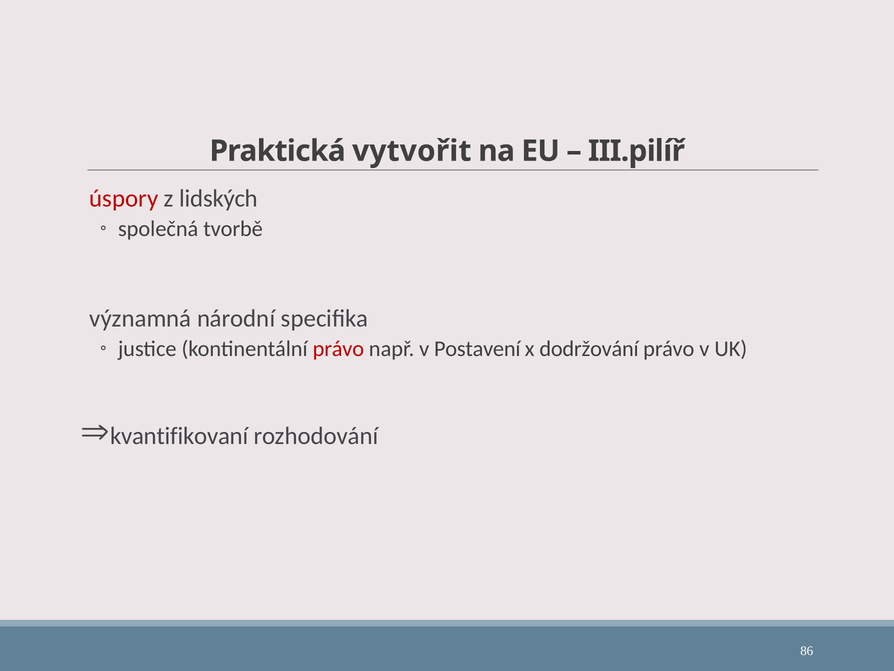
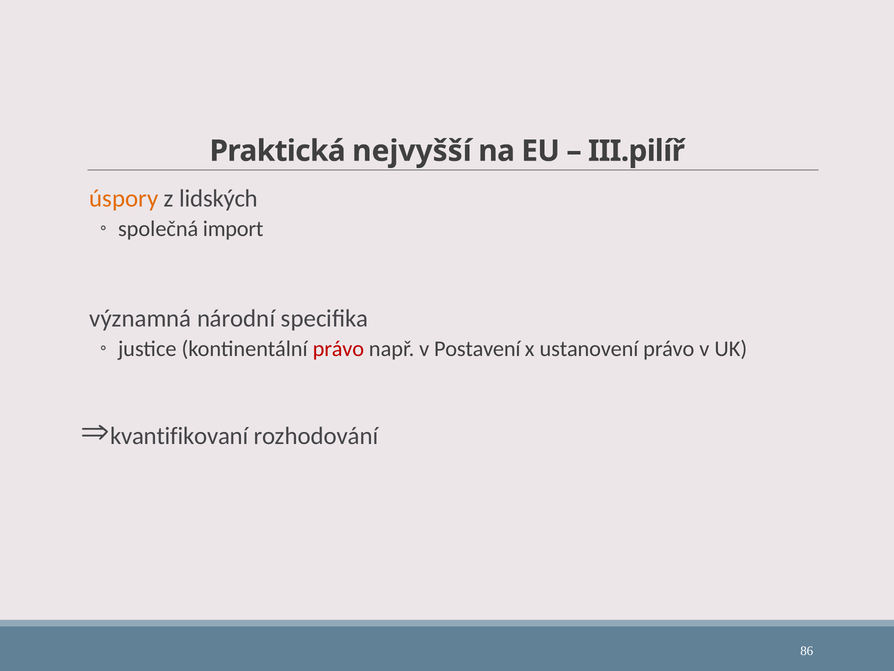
vytvořit: vytvořit -> nejvyšší
úspory colour: red -> orange
tvorbě: tvorbě -> import
dodržování: dodržování -> ustanovení
